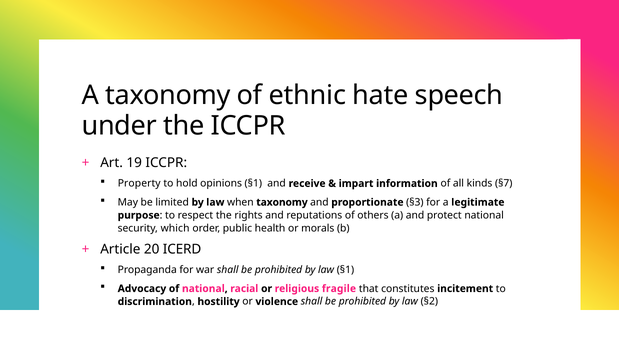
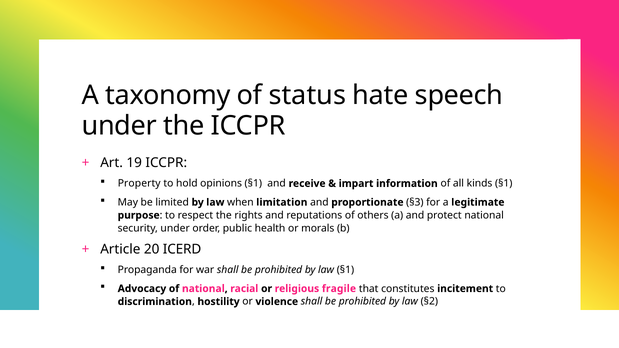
ethnic: ethnic -> status
kinds §7: §7 -> §1
when taxonomy: taxonomy -> limitation
security which: which -> under
